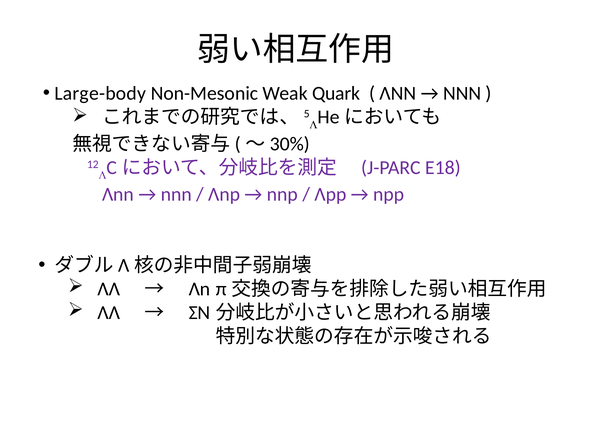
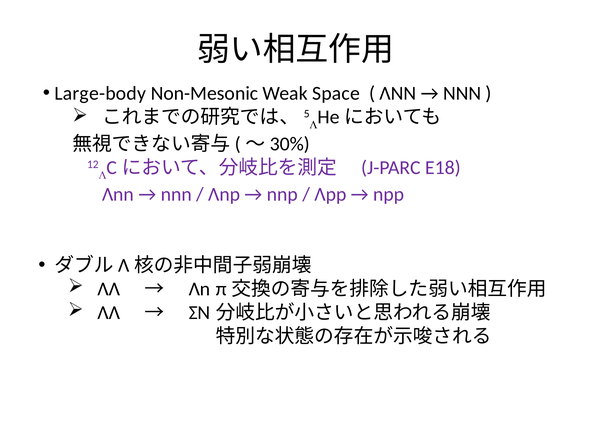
Quark: Quark -> Space
